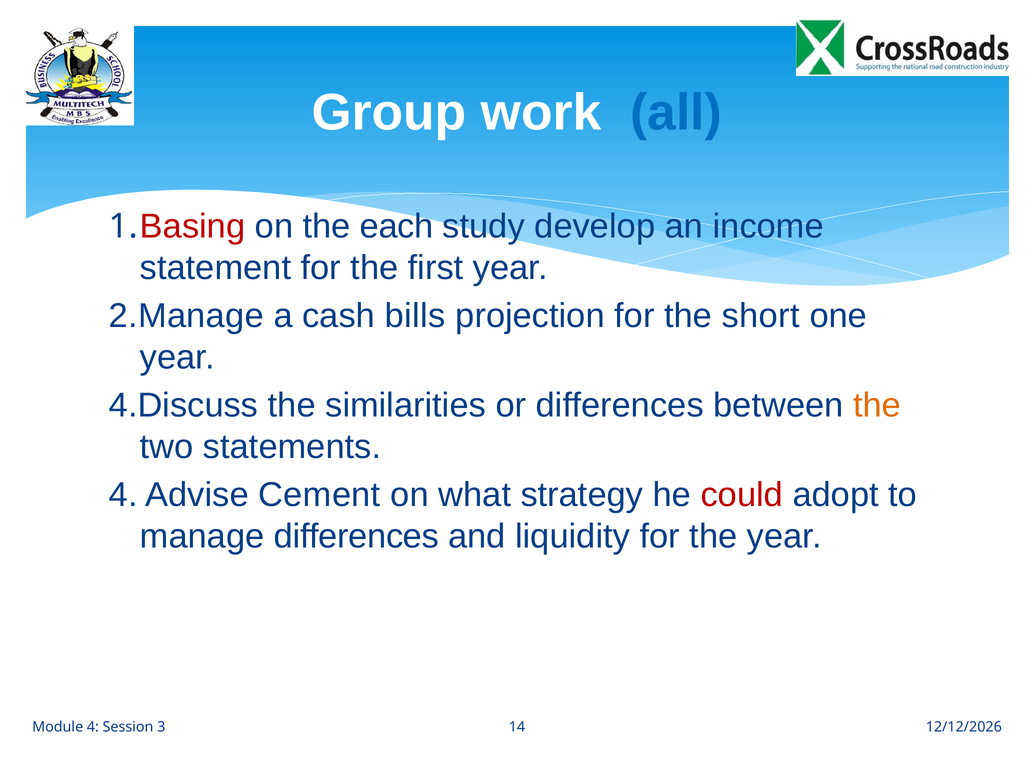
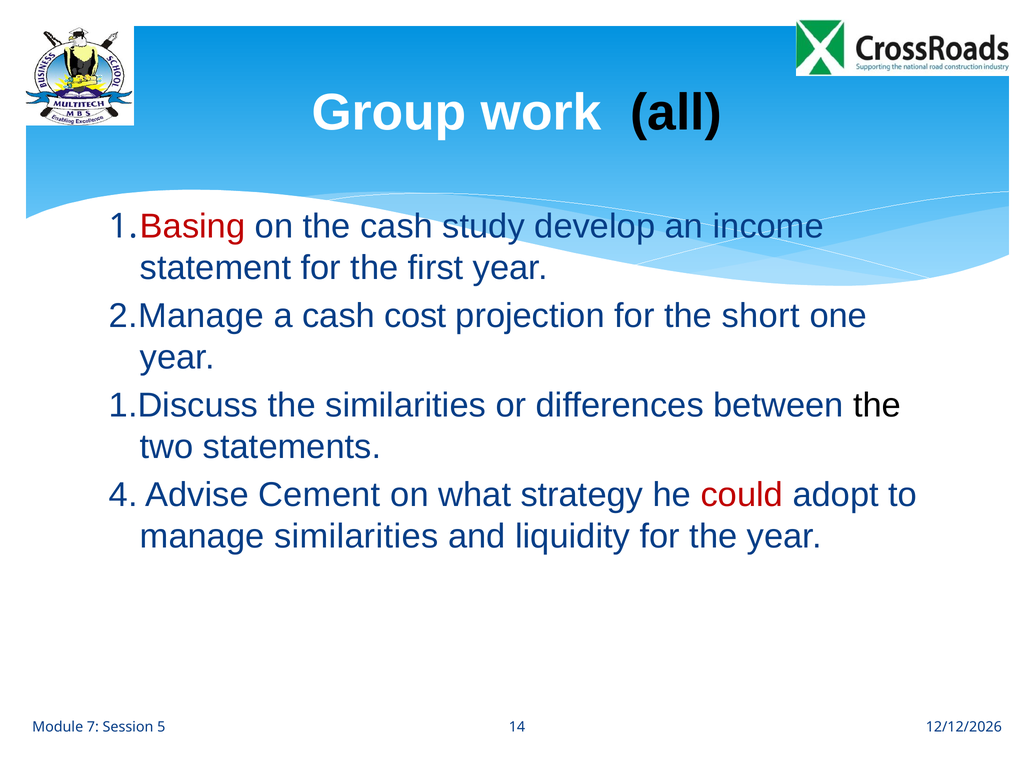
all colour: blue -> black
the each: each -> cash
bills: bills -> cost
4.Discuss: 4.Discuss -> 1.Discuss
the at (877, 406) colour: orange -> black
manage differences: differences -> similarities
Module 4: 4 -> 7
3: 3 -> 5
